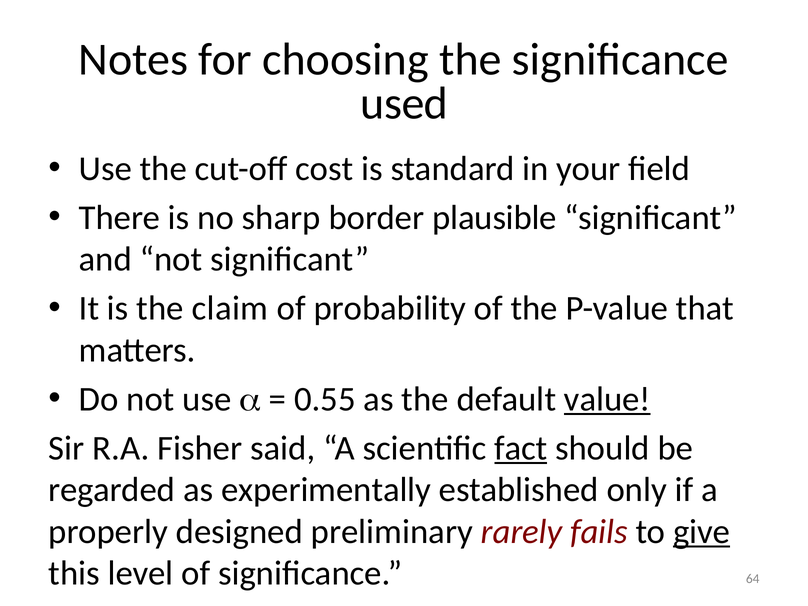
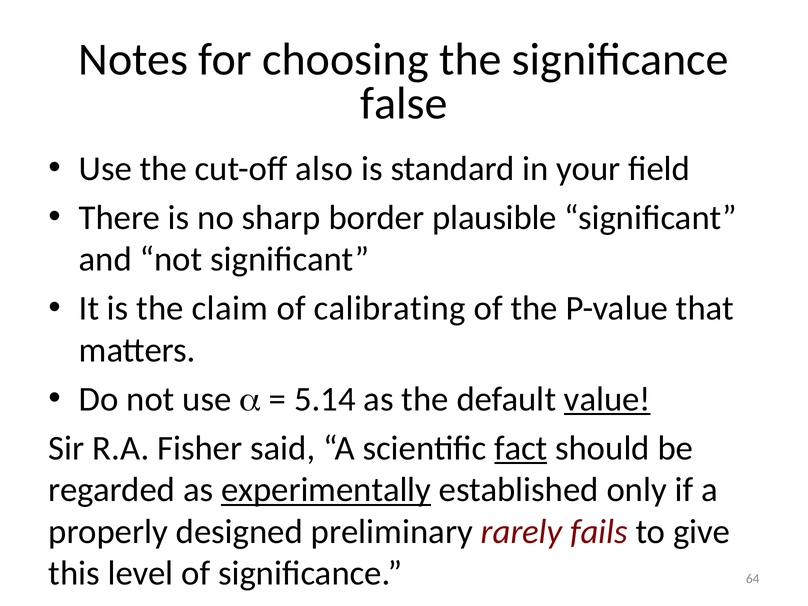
used: used -> false
cost: cost -> also
probability: probability -> calibrating
0.55: 0.55 -> 5.14
experimentally underline: none -> present
give underline: present -> none
